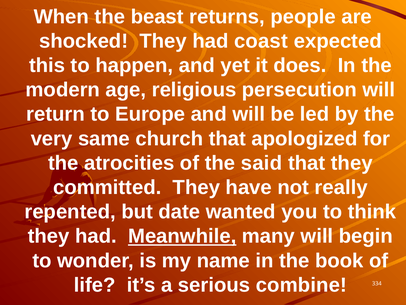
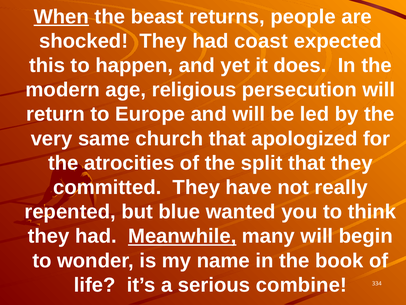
When underline: none -> present
said: said -> split
date: date -> blue
